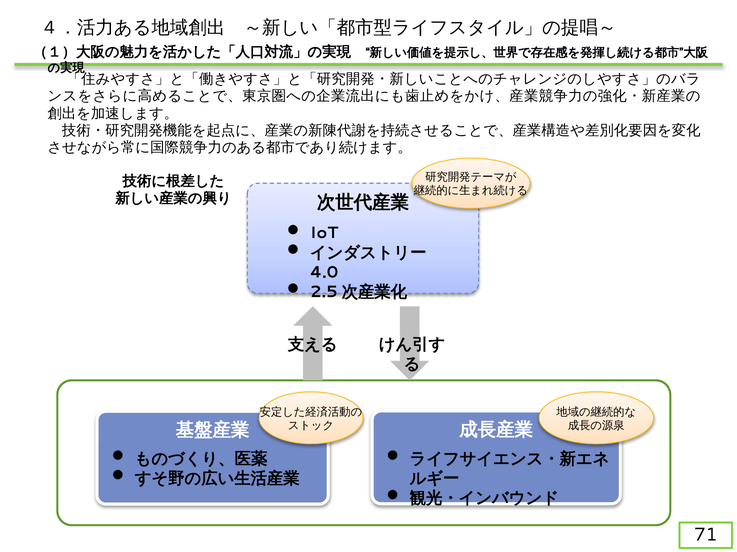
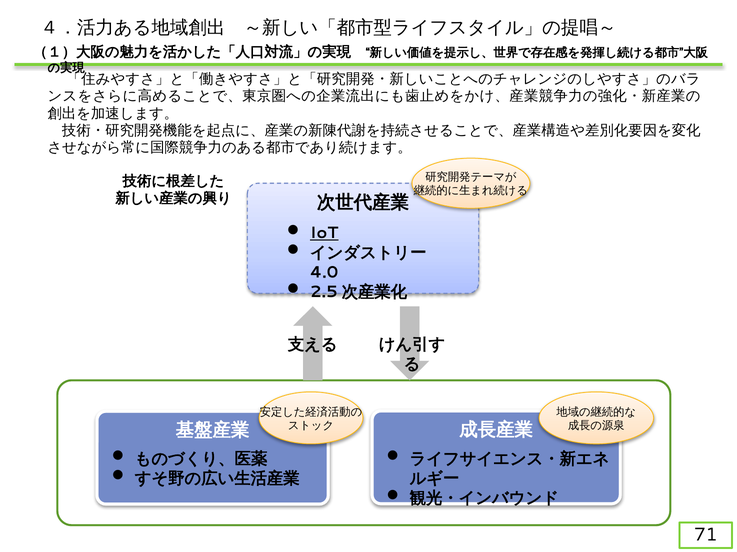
IoT underline: none -> present
